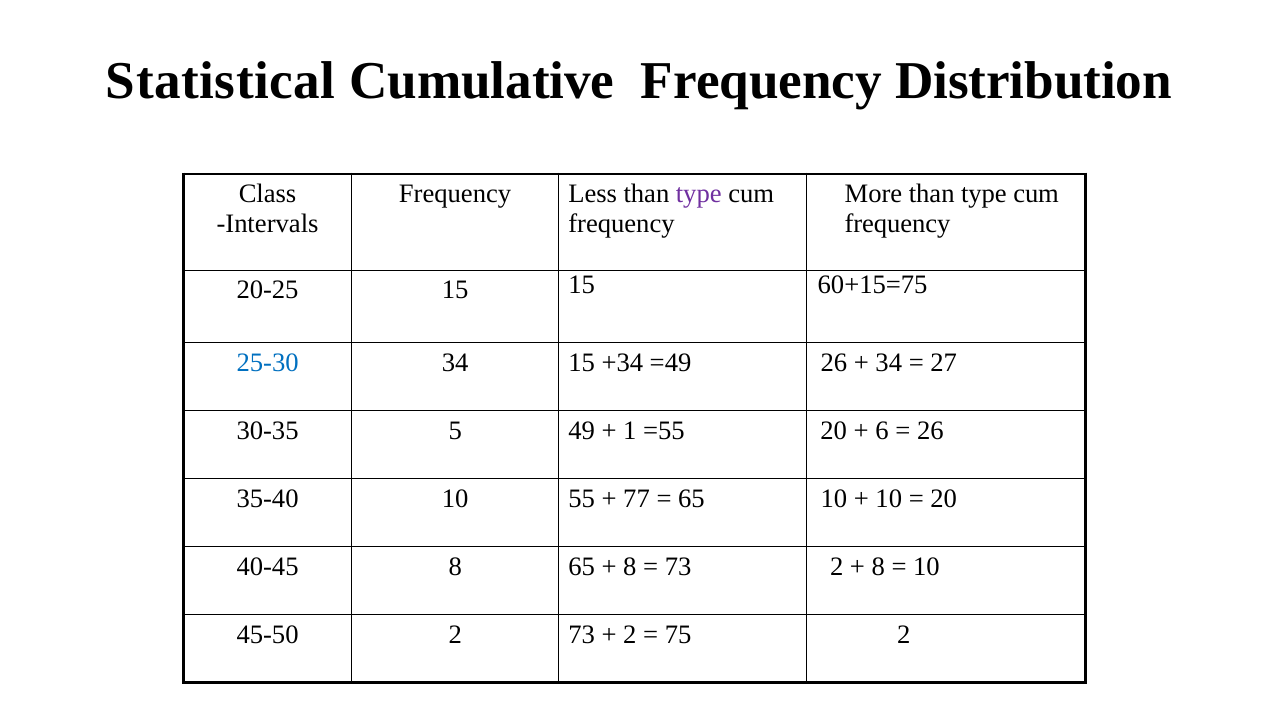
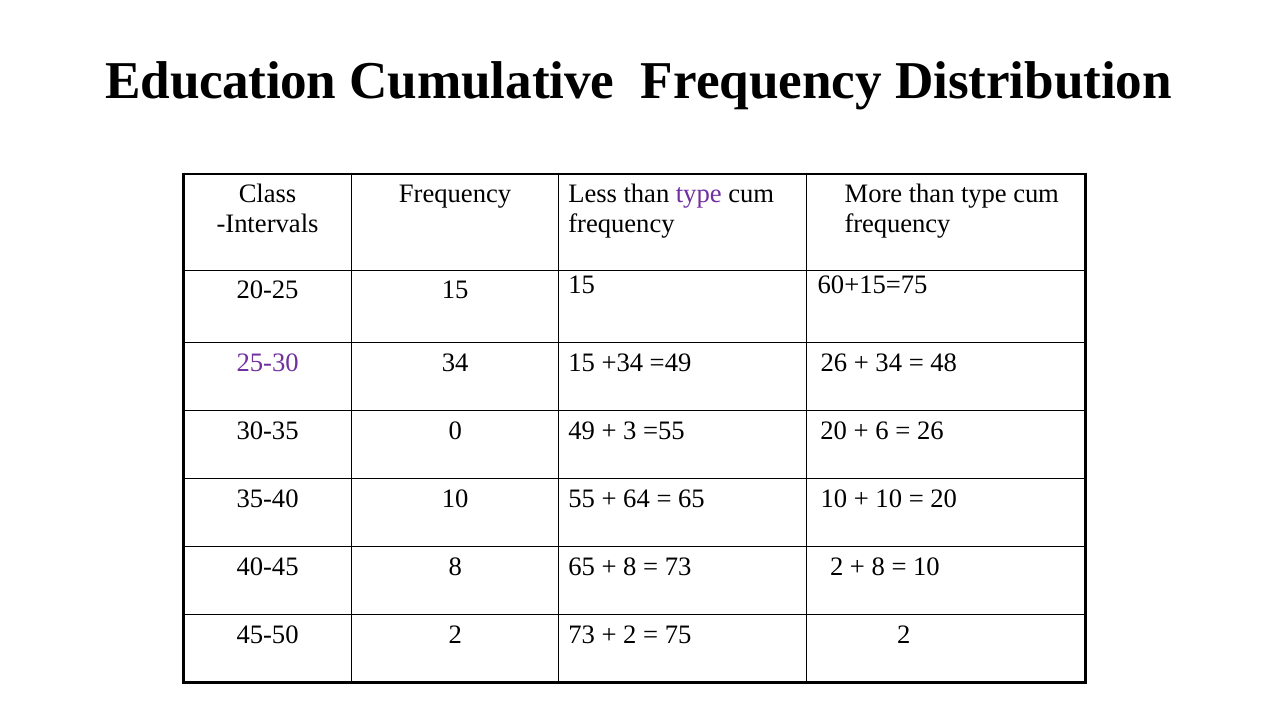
Statistical: Statistical -> Education
25-30 colour: blue -> purple
27: 27 -> 48
5: 5 -> 0
1: 1 -> 3
77: 77 -> 64
